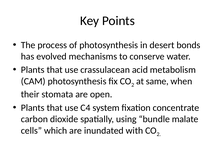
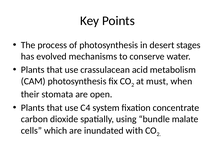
bonds: bonds -> stages
same: same -> must
